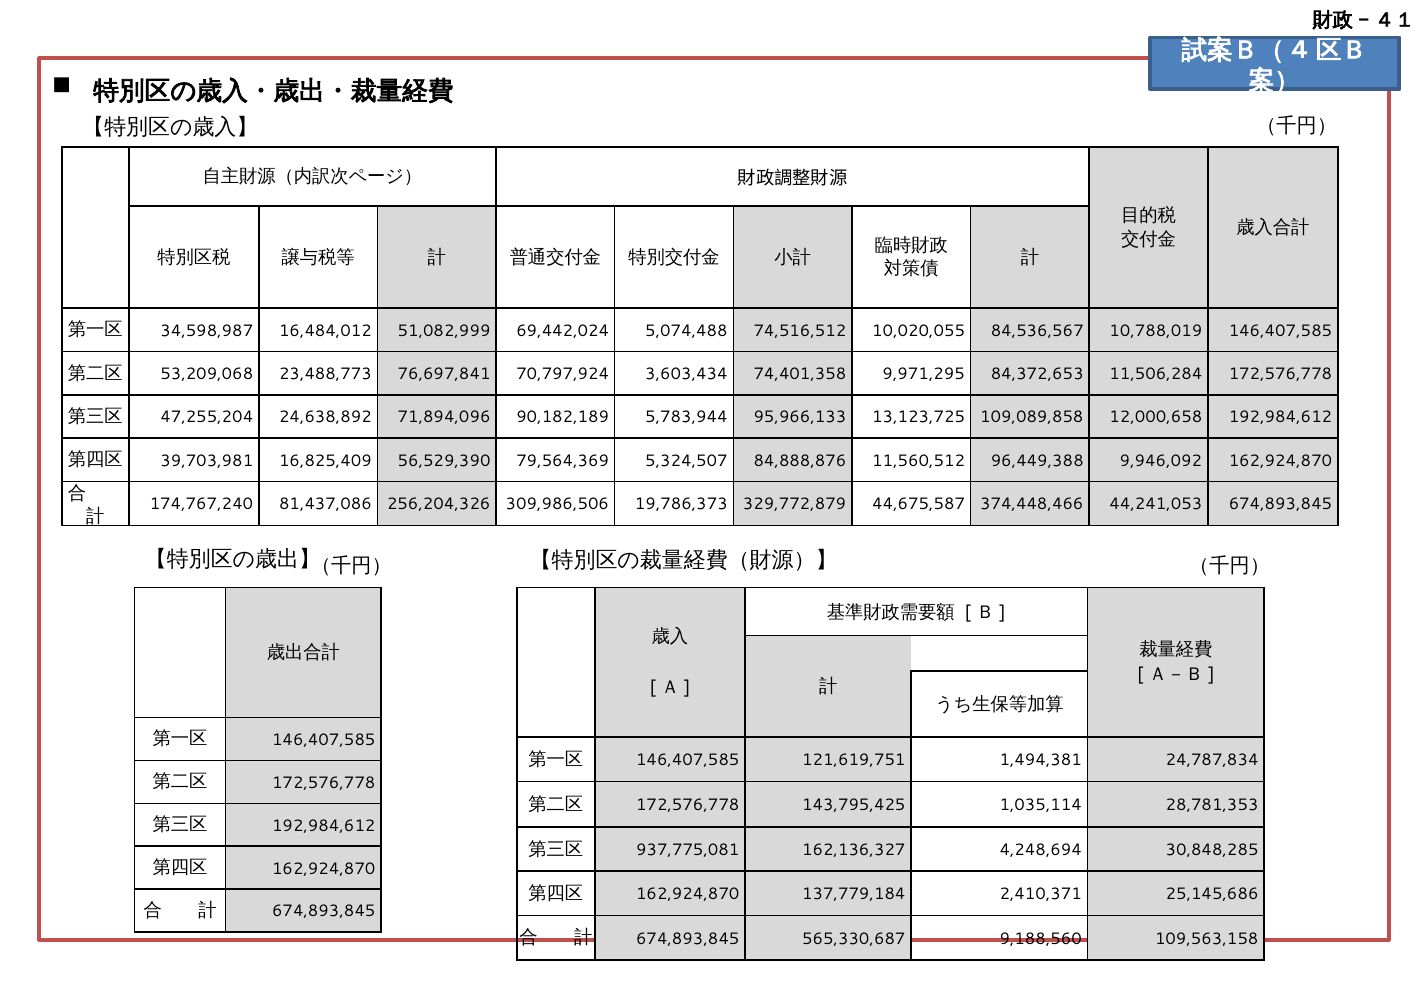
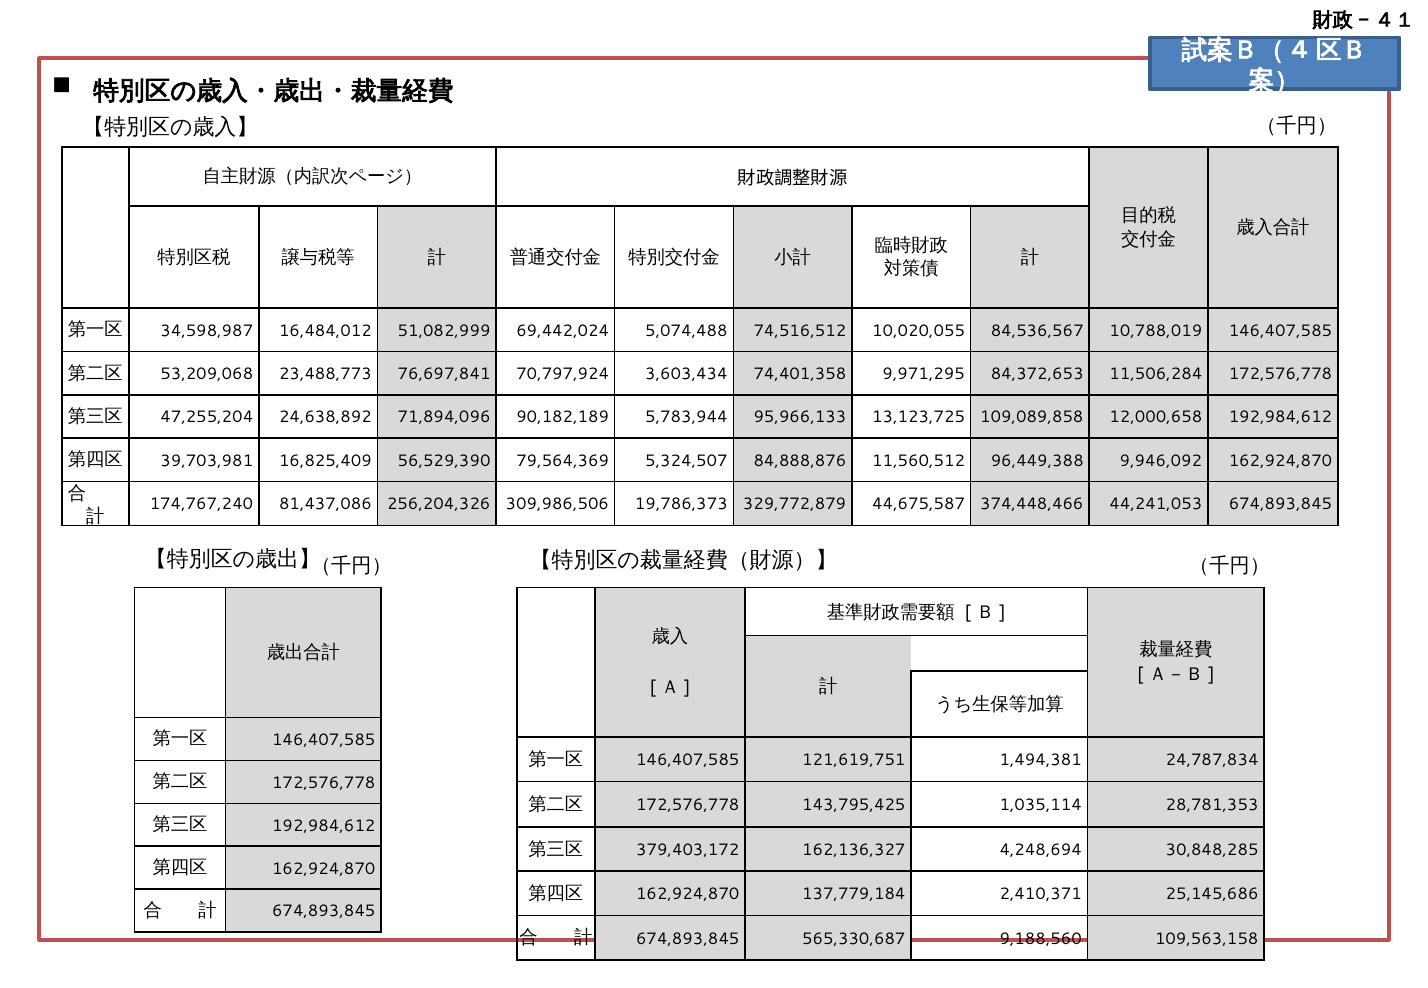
937,775,081: 937,775,081 -> 379,403,172
